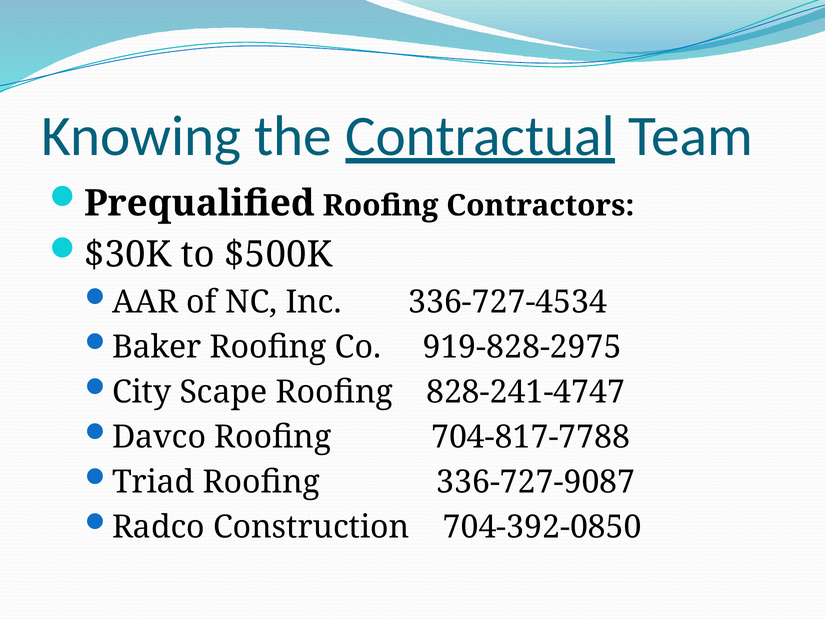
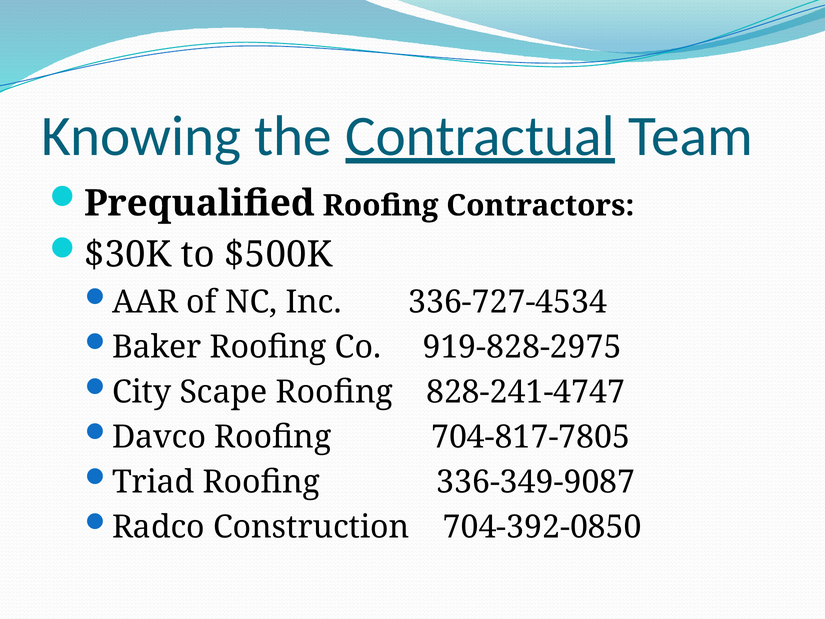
704-817-7788: 704-817-7788 -> 704-817-7805
336-727-9087: 336-727-9087 -> 336-349-9087
